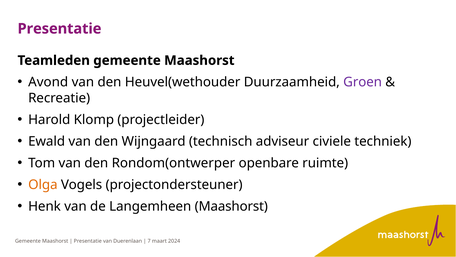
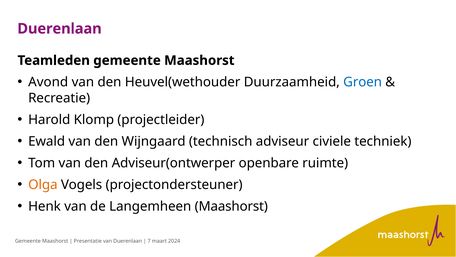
Presentatie at (59, 29): Presentatie -> Duerenlaan
Groen colour: purple -> blue
Rondom(ontwerper: Rondom(ontwerper -> Adviseur(ontwerper
